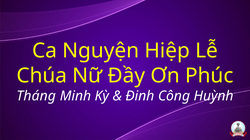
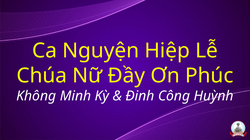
Tháng: Tháng -> Không
